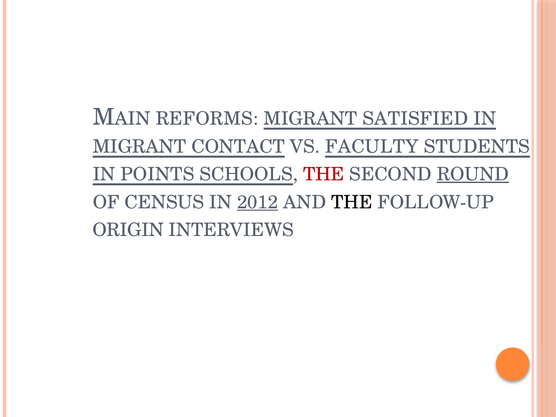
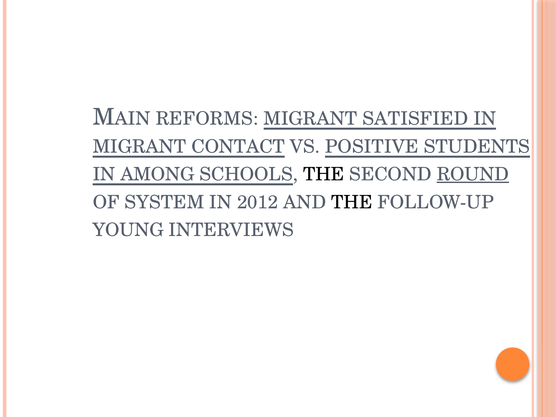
FACULTY: FACULTY -> POSITIVE
POINTS: POINTS -> AMONG
THE at (324, 174) colour: red -> black
CENSUS: CENSUS -> SYSTEM
2012 underline: present -> none
ORIGIN: ORIGIN -> YOUNG
